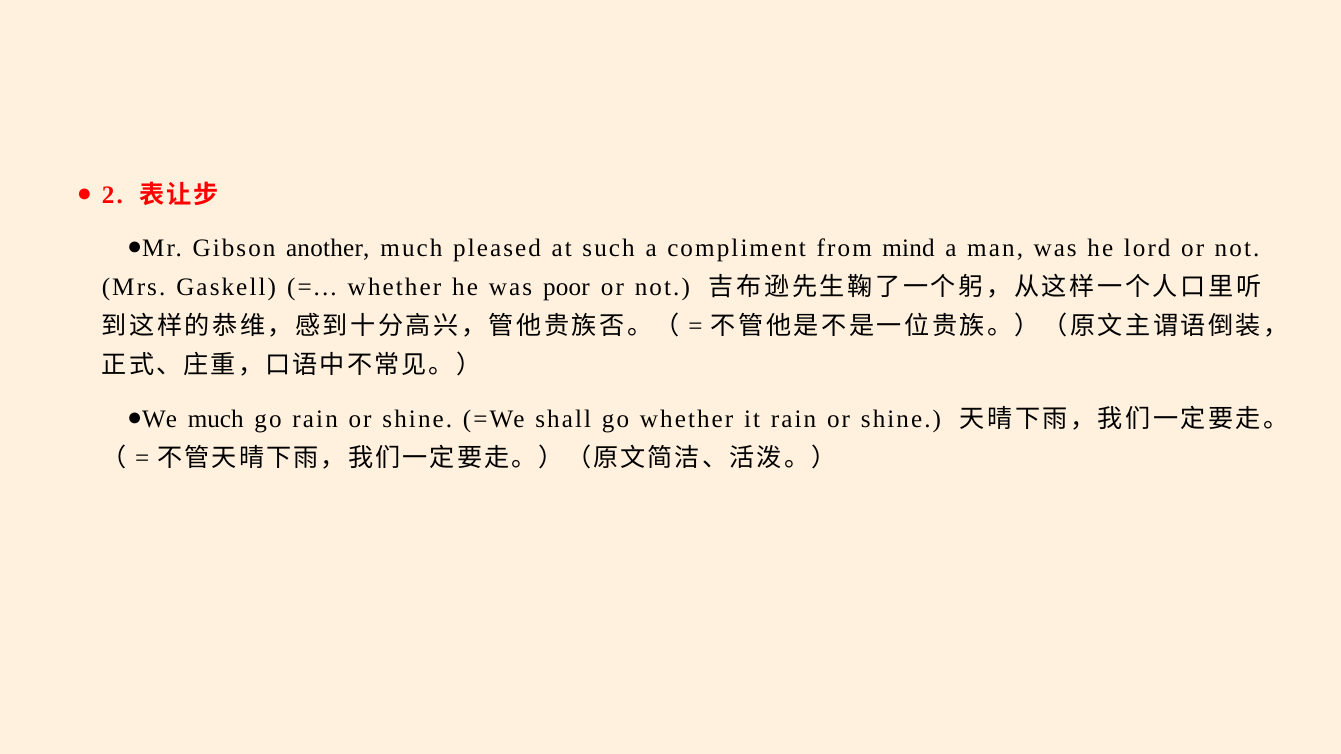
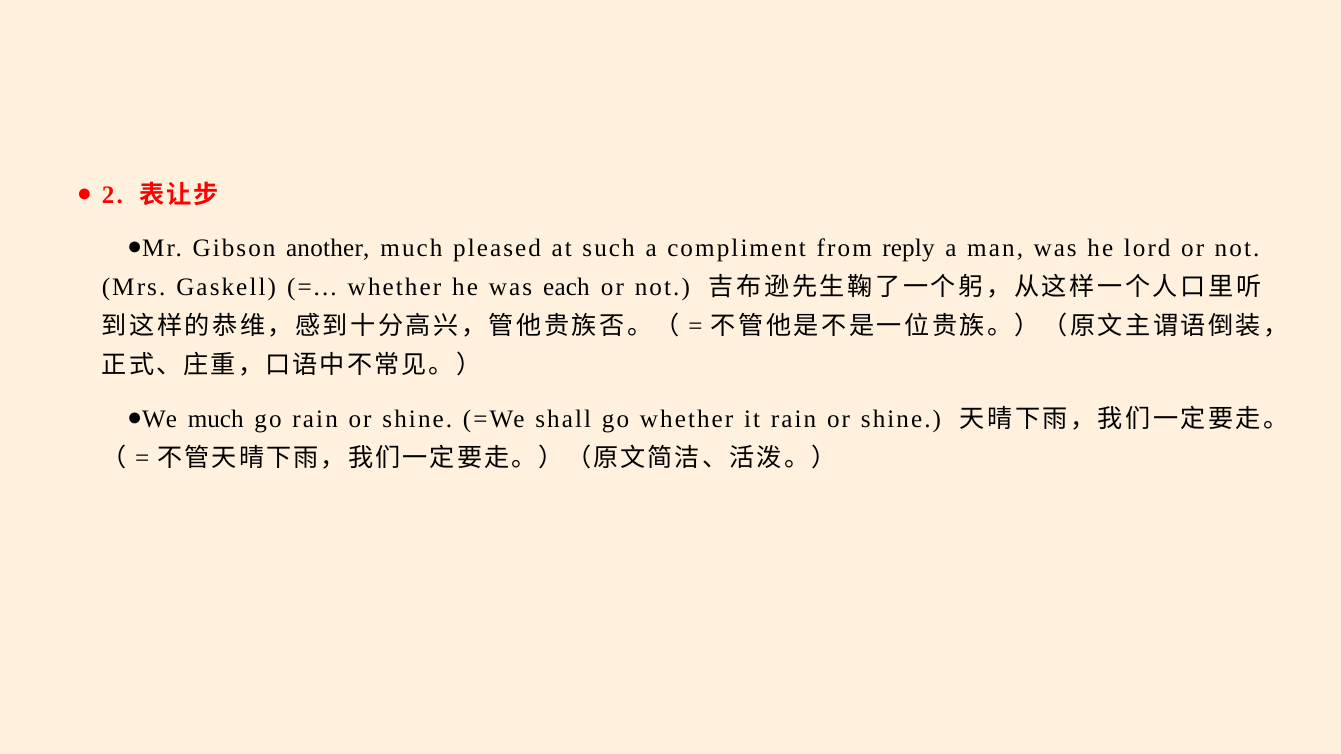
mind: mind -> reply
poor: poor -> each
